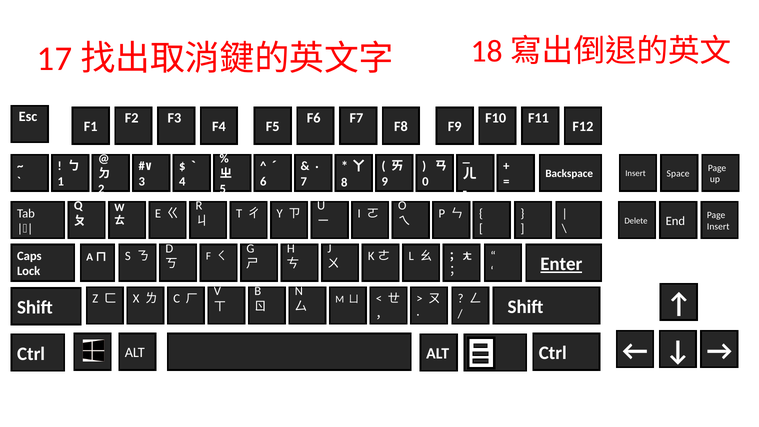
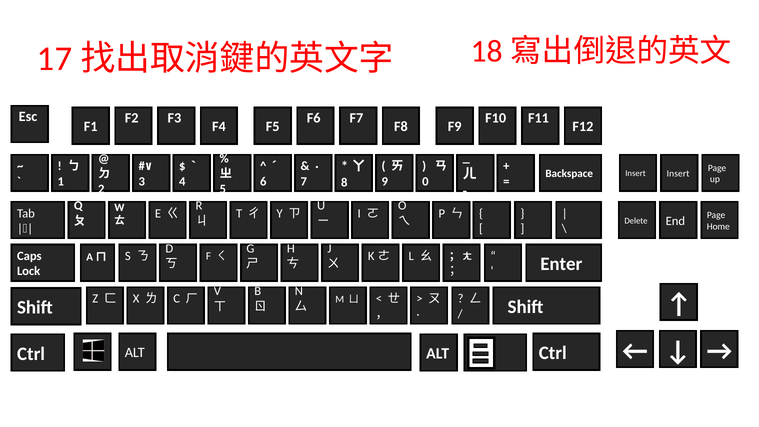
Insert Space: Space -> Insert
Insert at (718, 226): Insert -> Home
Enter underline: present -> none
